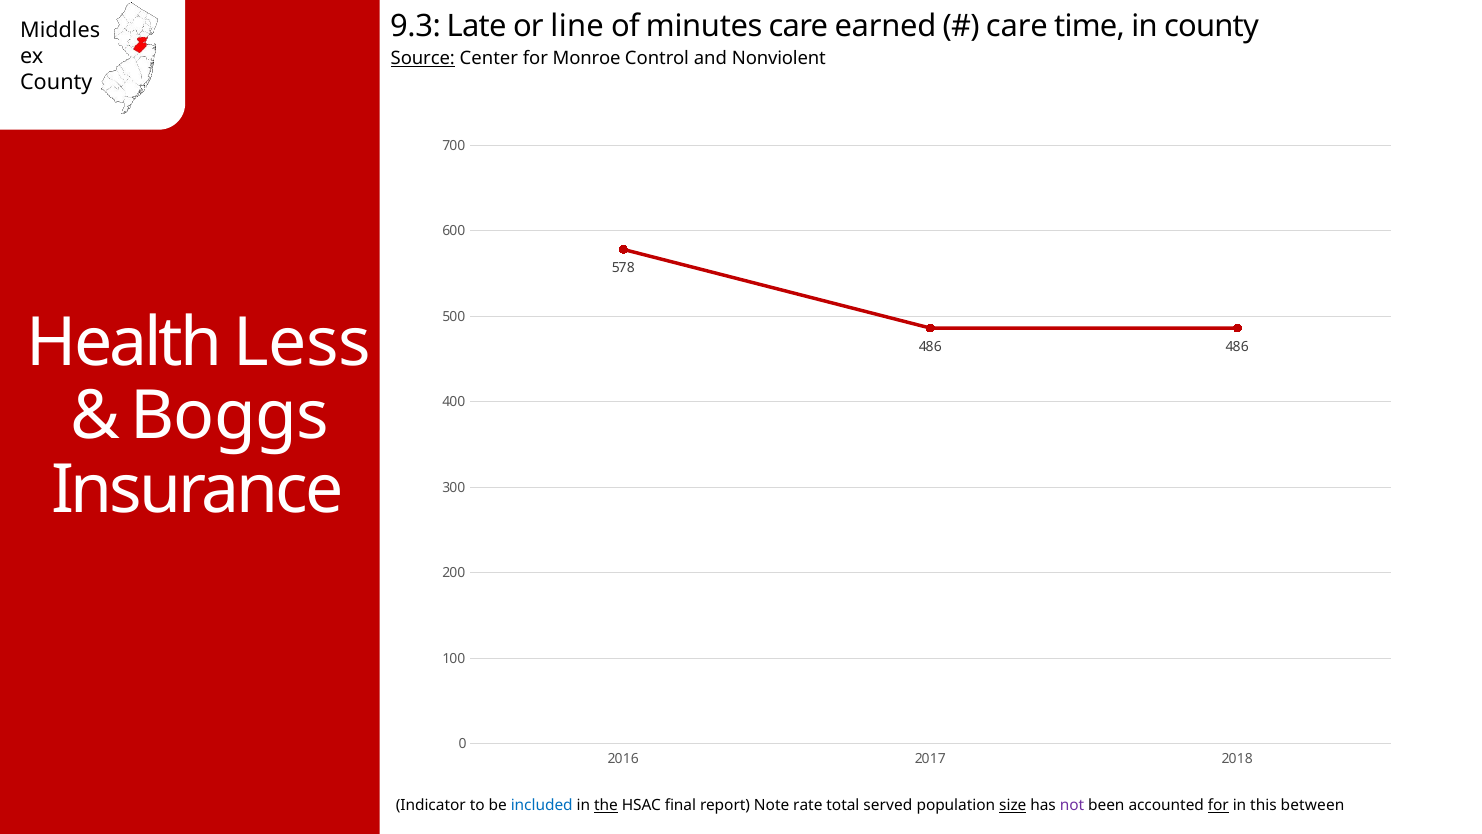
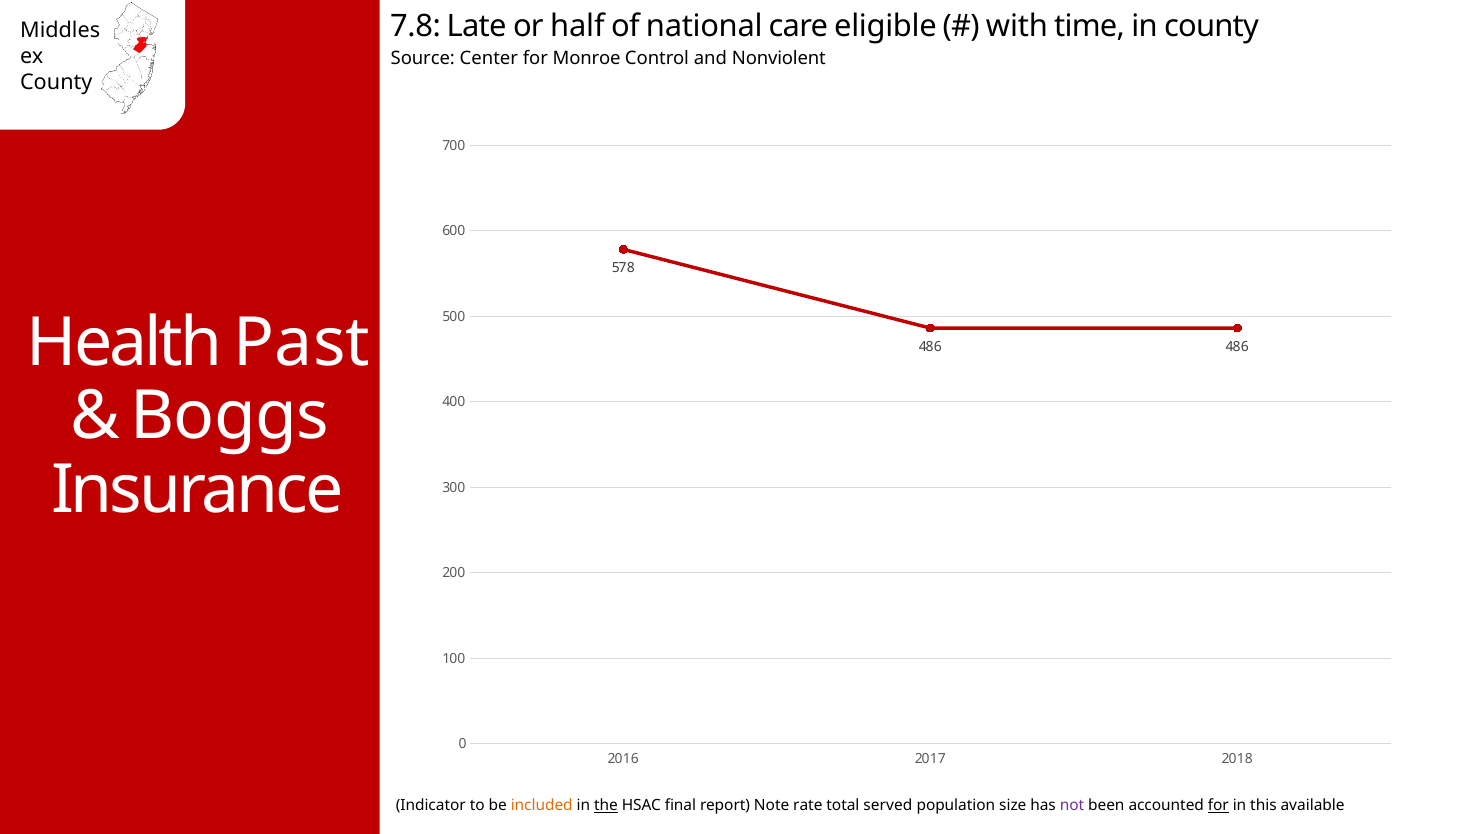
9.3: 9.3 -> 7.8
line: line -> half
minutes: minutes -> national
earned: earned -> eligible
care at (1017, 26): care -> with
Source underline: present -> none
Less: Less -> Past
included colour: blue -> orange
size underline: present -> none
between: between -> available
